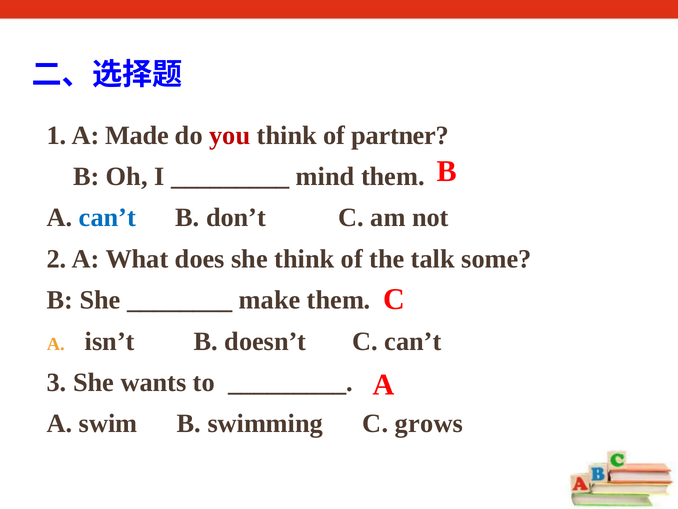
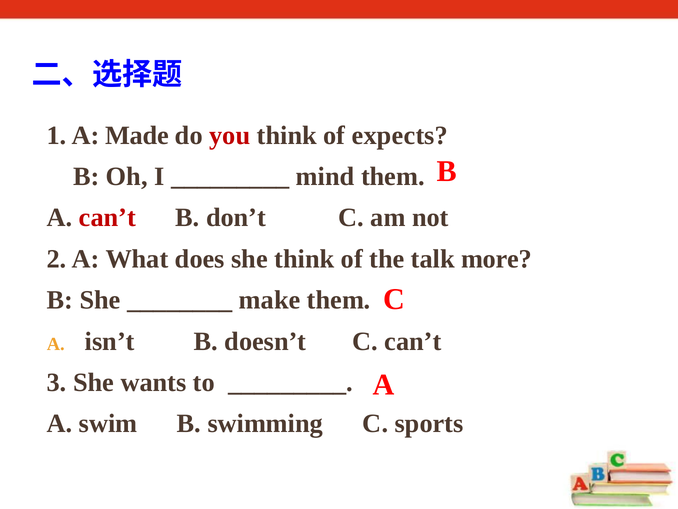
partner: partner -> expects
can’t at (107, 218) colour: blue -> red
some: some -> more
grows: grows -> sports
